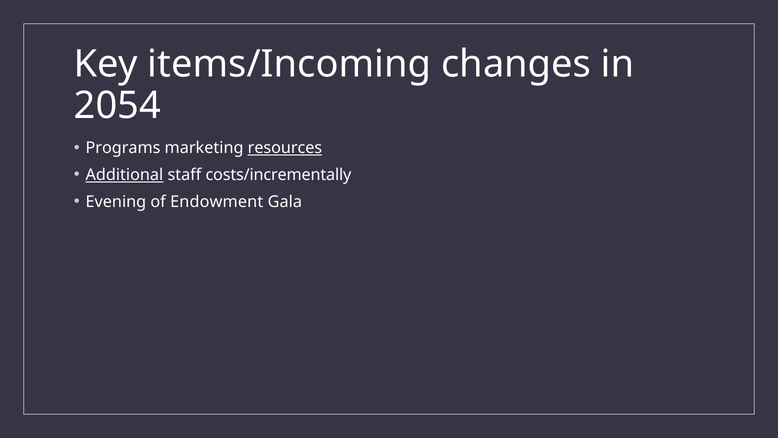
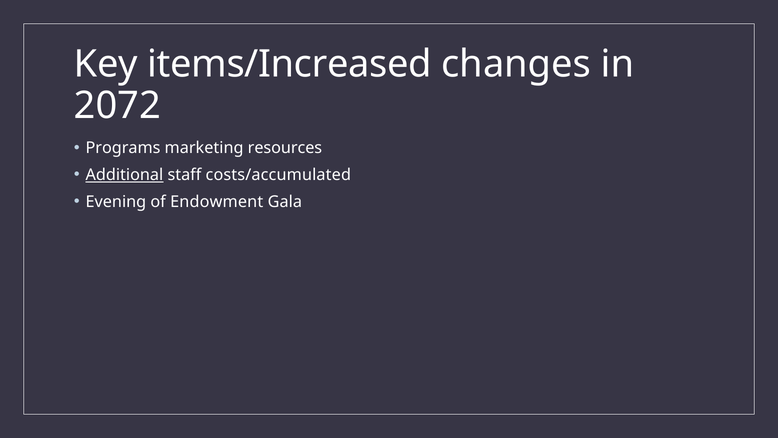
items/Incoming: items/Incoming -> items/Increased
2054: 2054 -> 2072
resources underline: present -> none
costs/incrementally: costs/incrementally -> costs/accumulated
